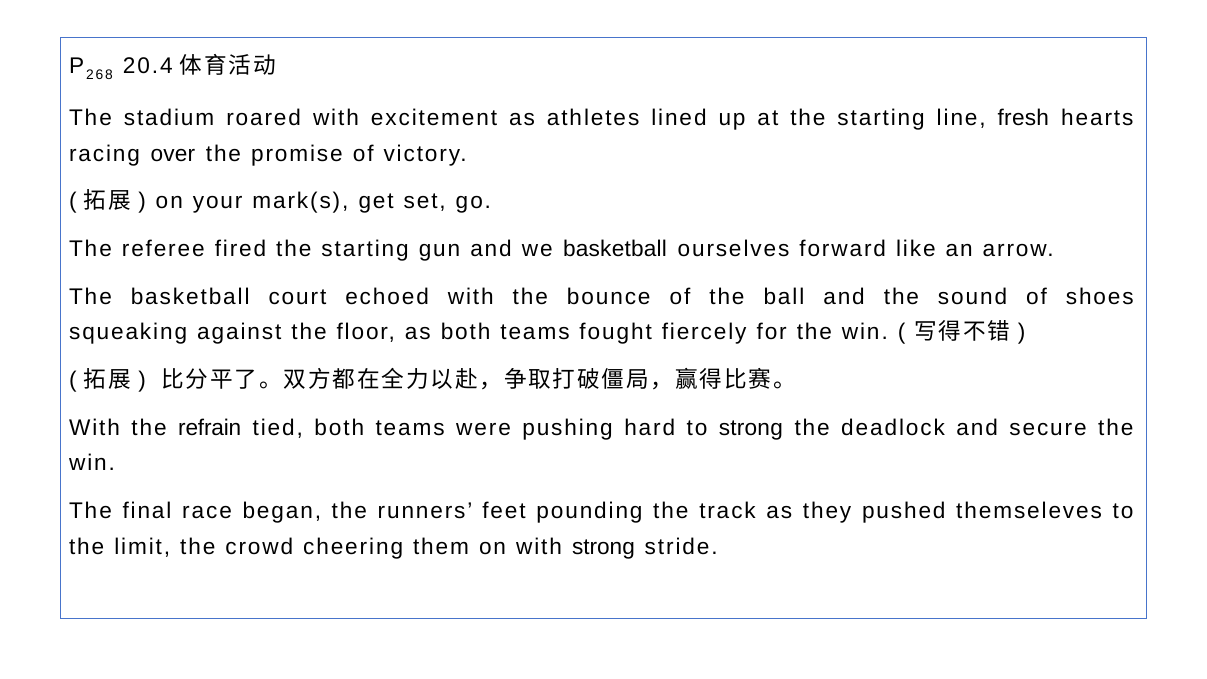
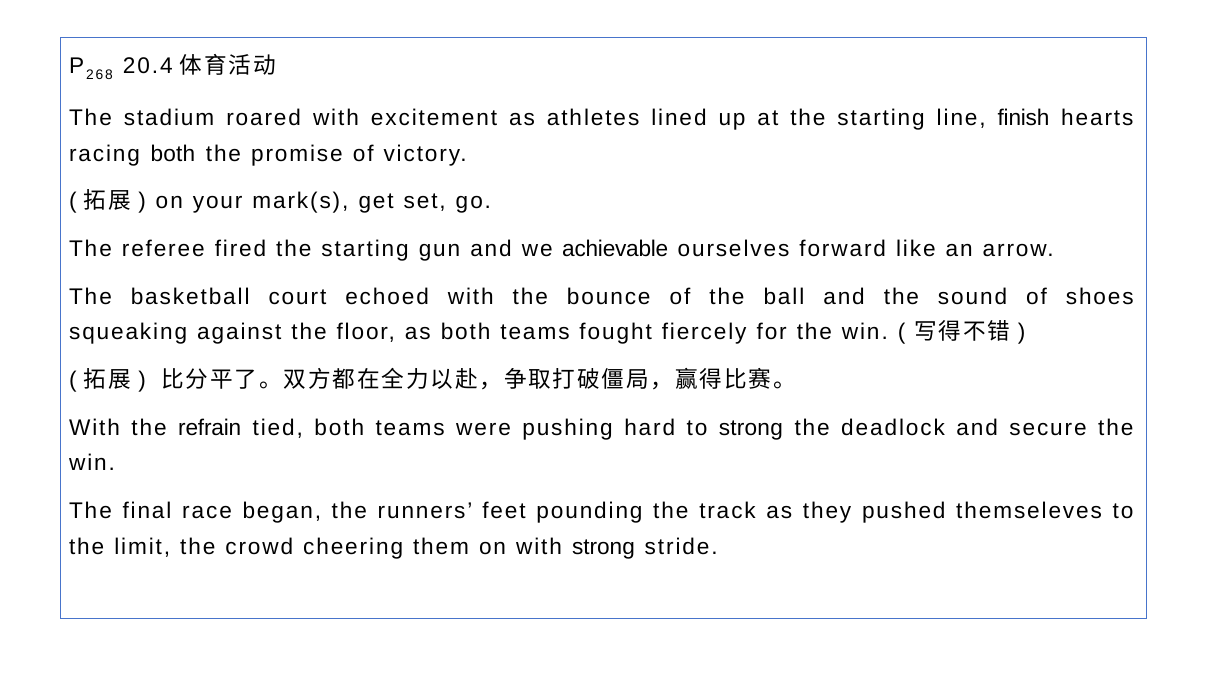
fresh: fresh -> finish
racing over: over -> both
we basketball: basketball -> achievable
